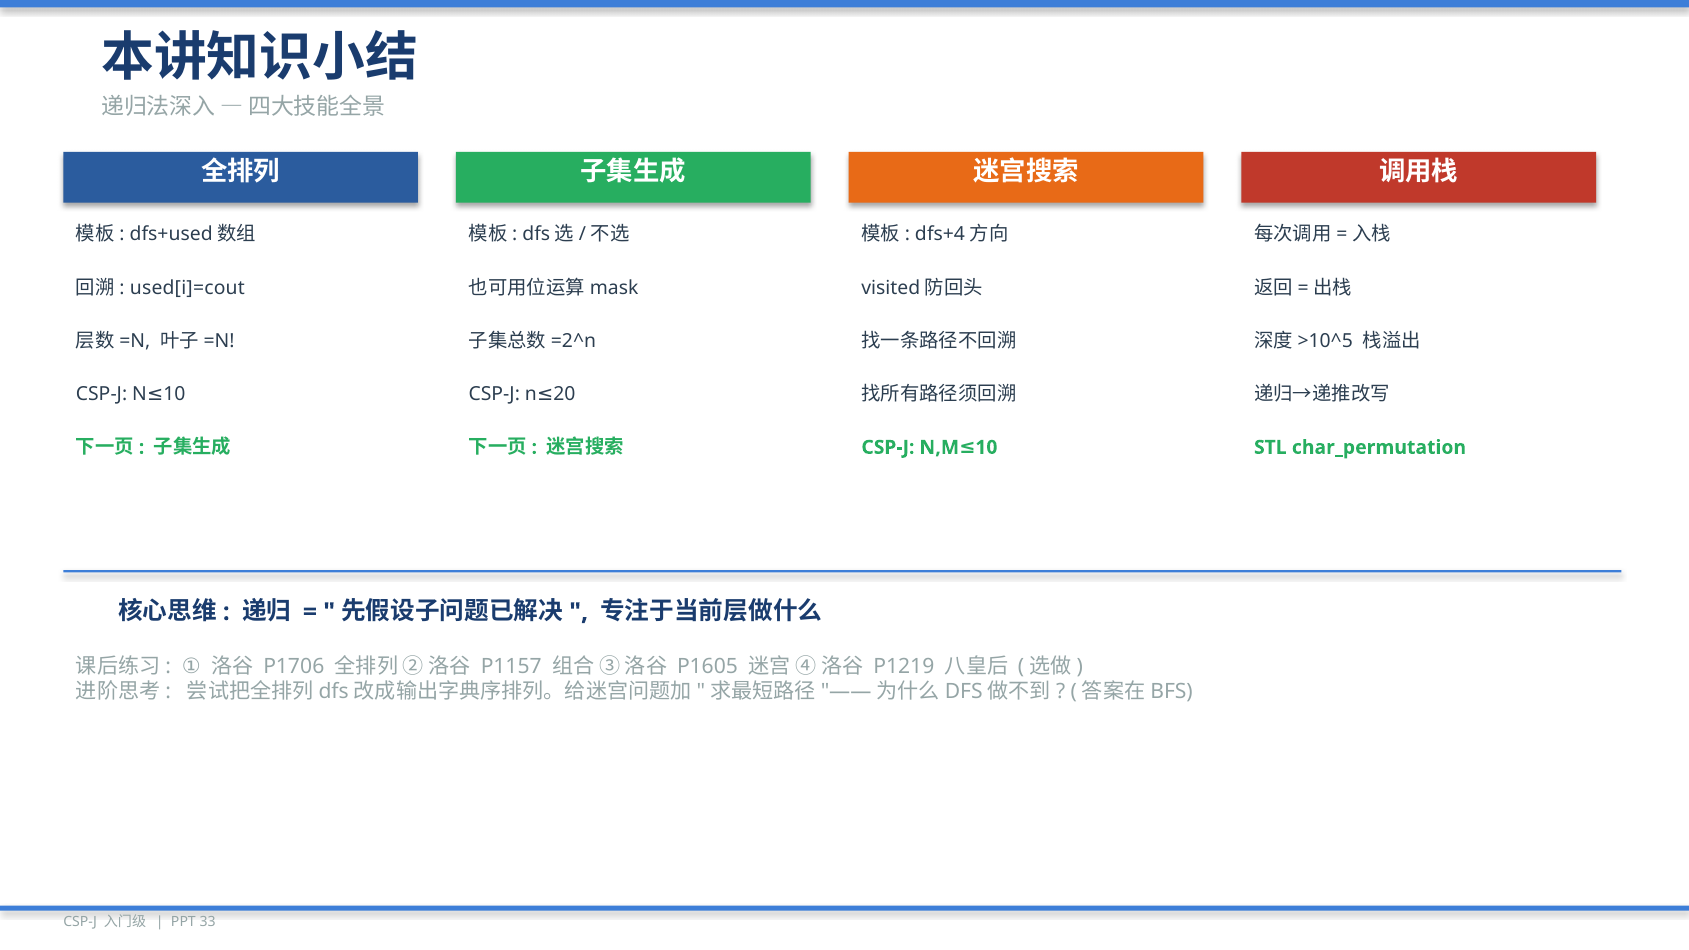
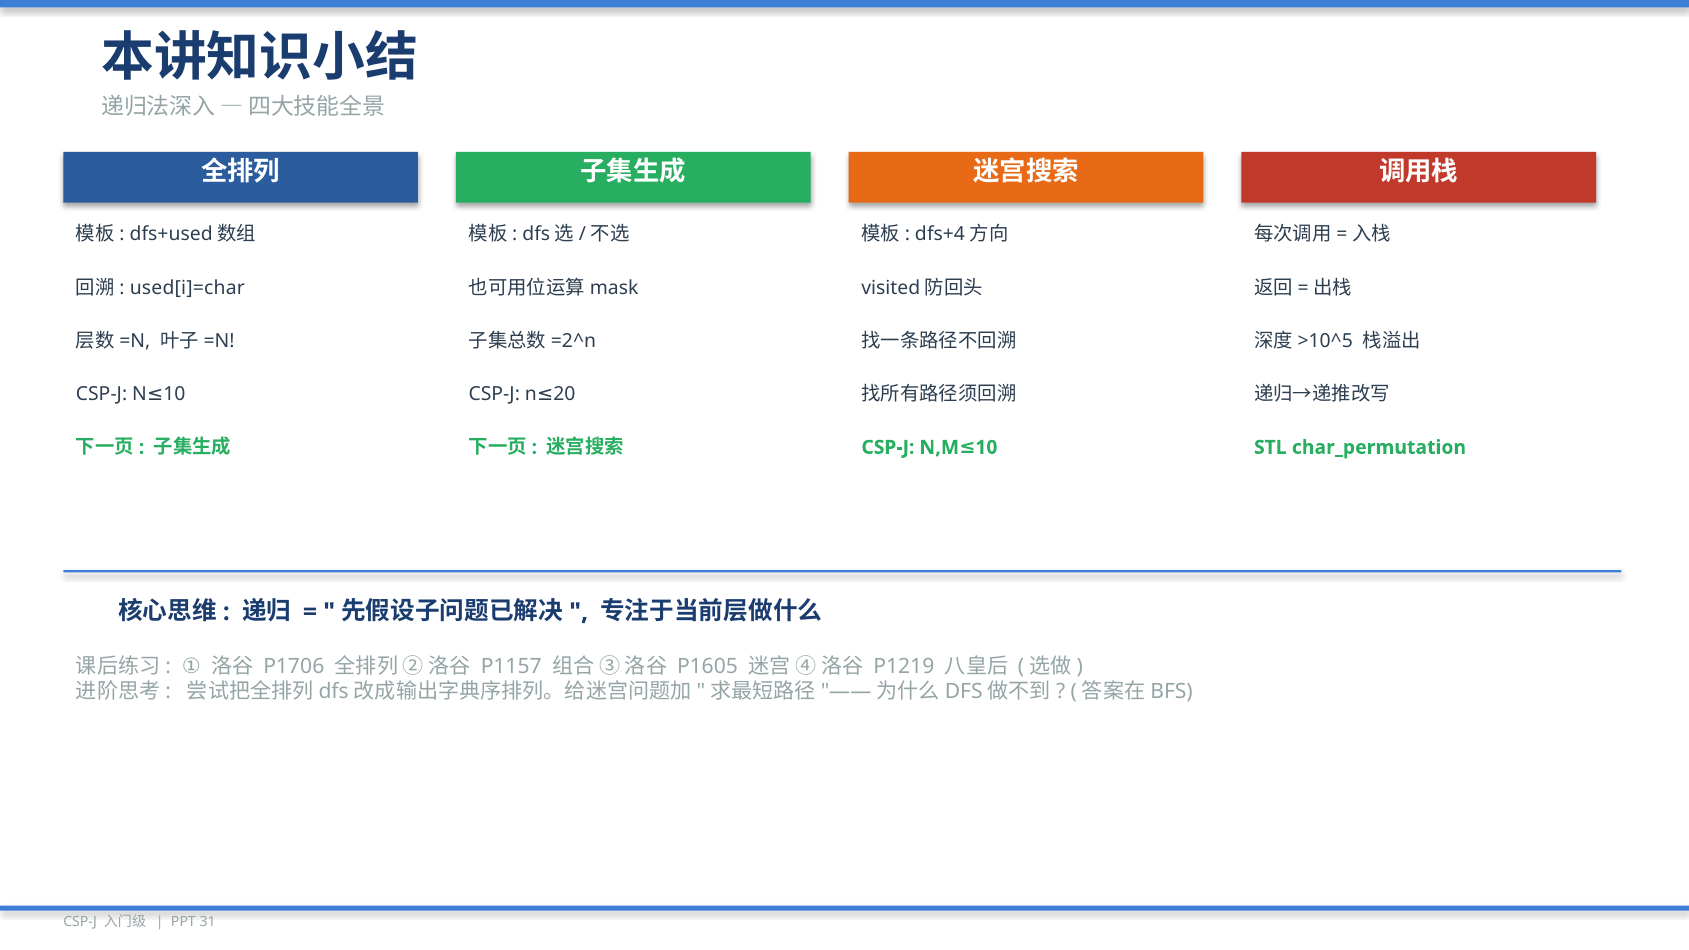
used[i]=cout: used[i]=cout -> used[i]=char
33: 33 -> 31
